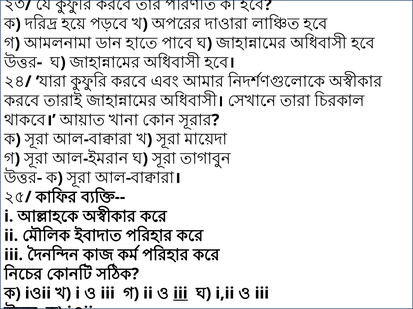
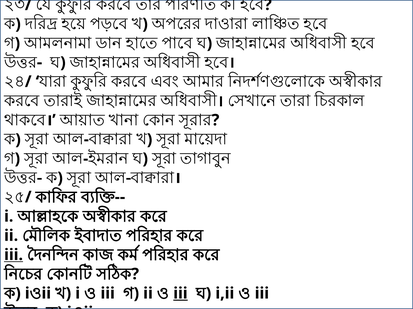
iii at (14, 255) underline: none -> present
